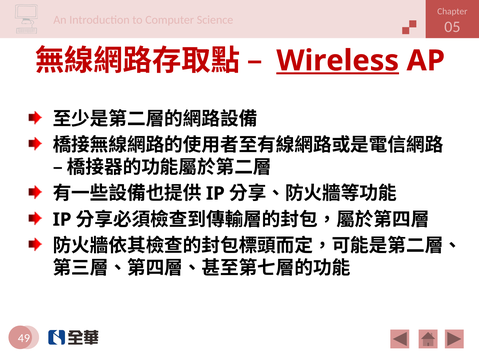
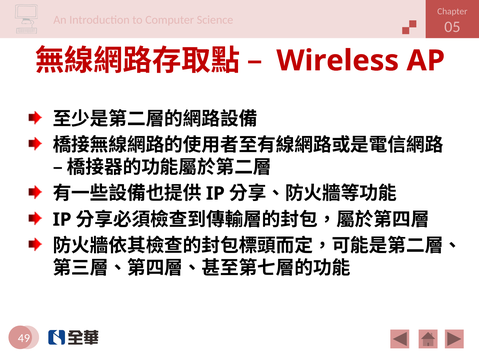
Wireless underline: present -> none
